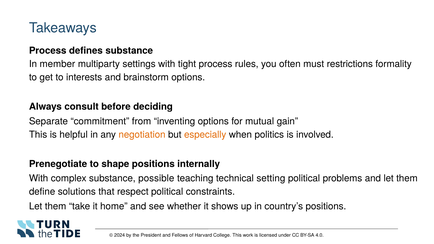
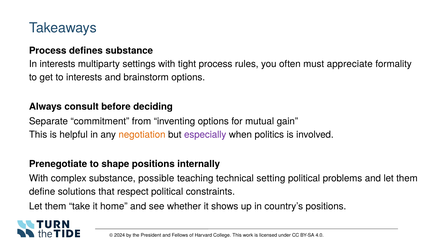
In member: member -> interests
restrictions: restrictions -> appreciate
especially colour: orange -> purple
